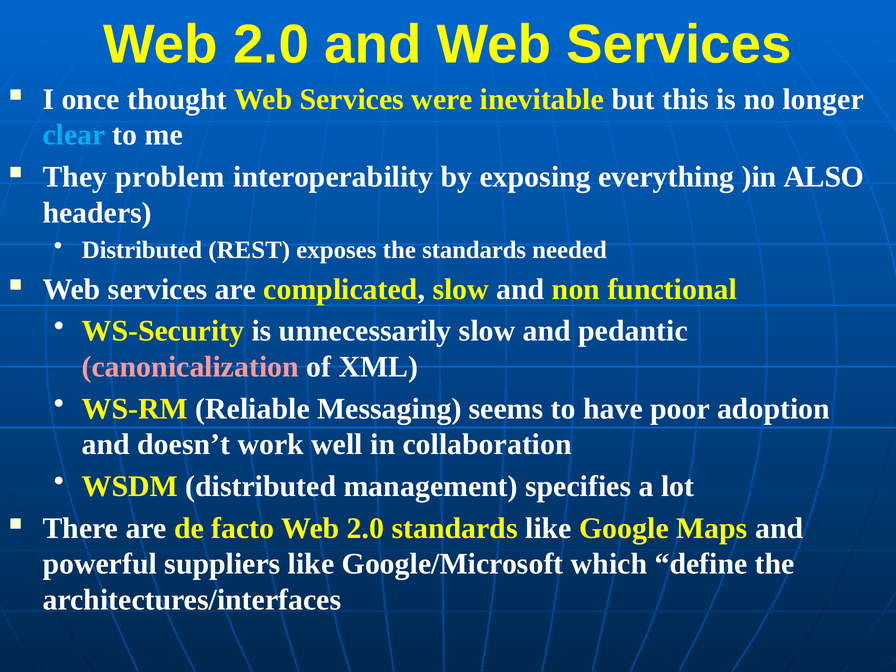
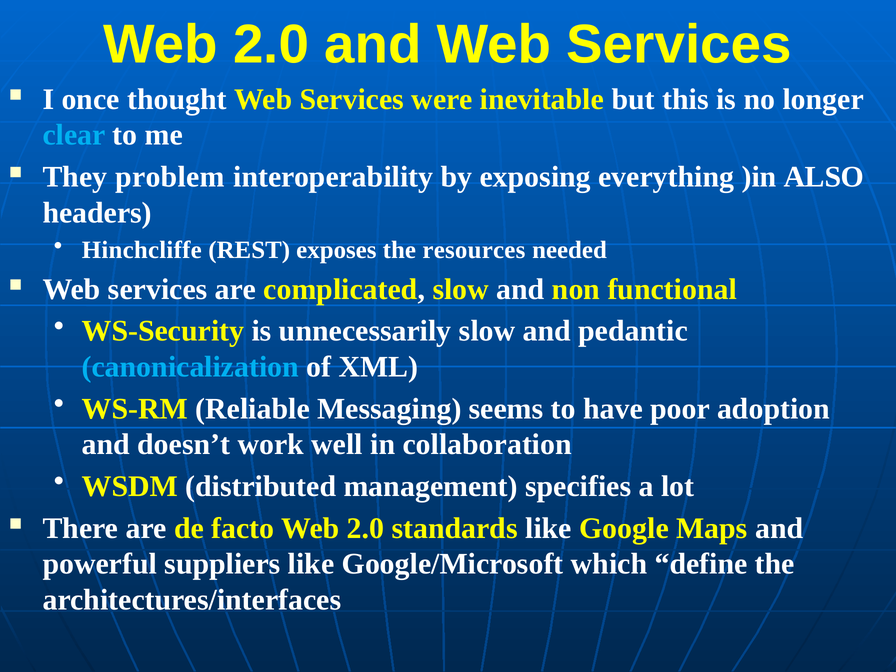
Distributed at (142, 250): Distributed -> Hinchcliffe
the standards: standards -> resources
canonicalization colour: pink -> light blue
